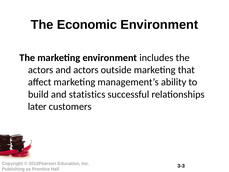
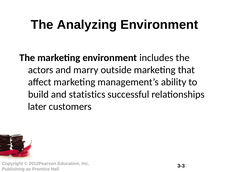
Economic: Economic -> Analyzing
and actors: actors -> marry
